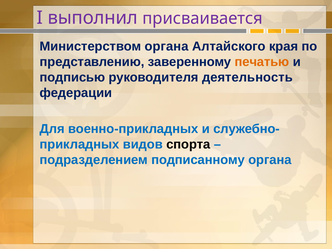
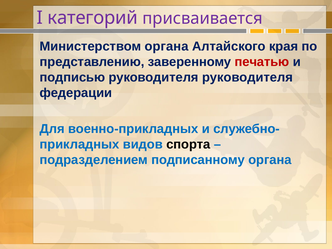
выполнил: выполнил -> категорий
печатью colour: orange -> red
руководителя деятельность: деятельность -> руководителя
